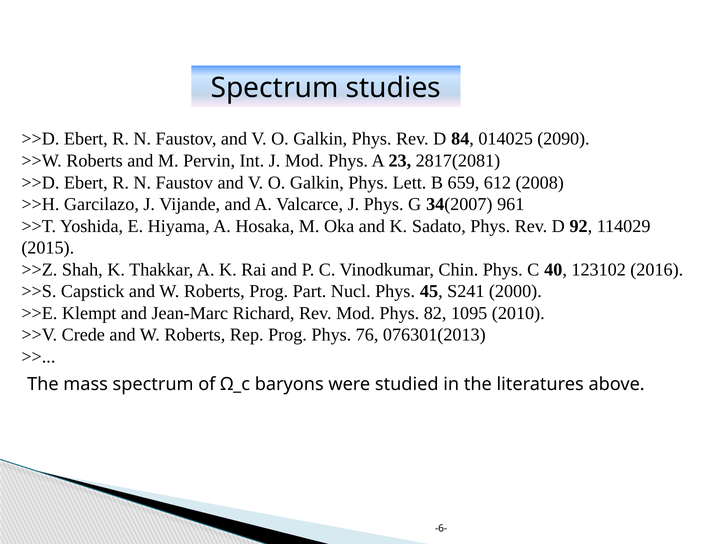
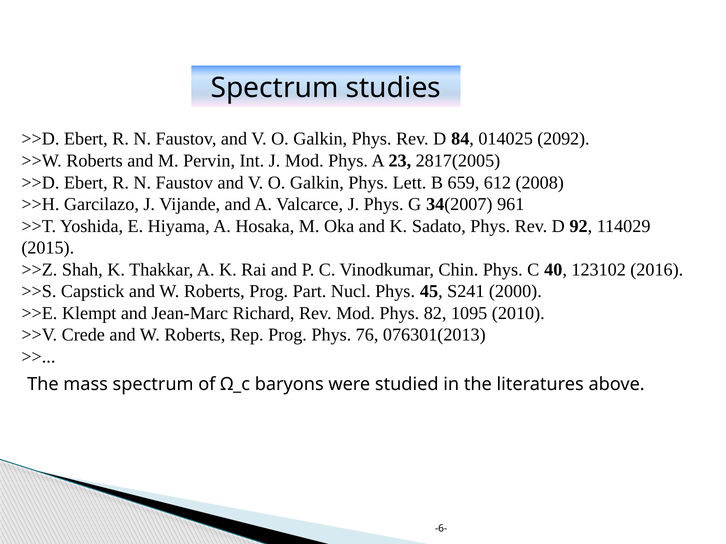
2090: 2090 -> 2092
2817(2081: 2817(2081 -> 2817(2005
